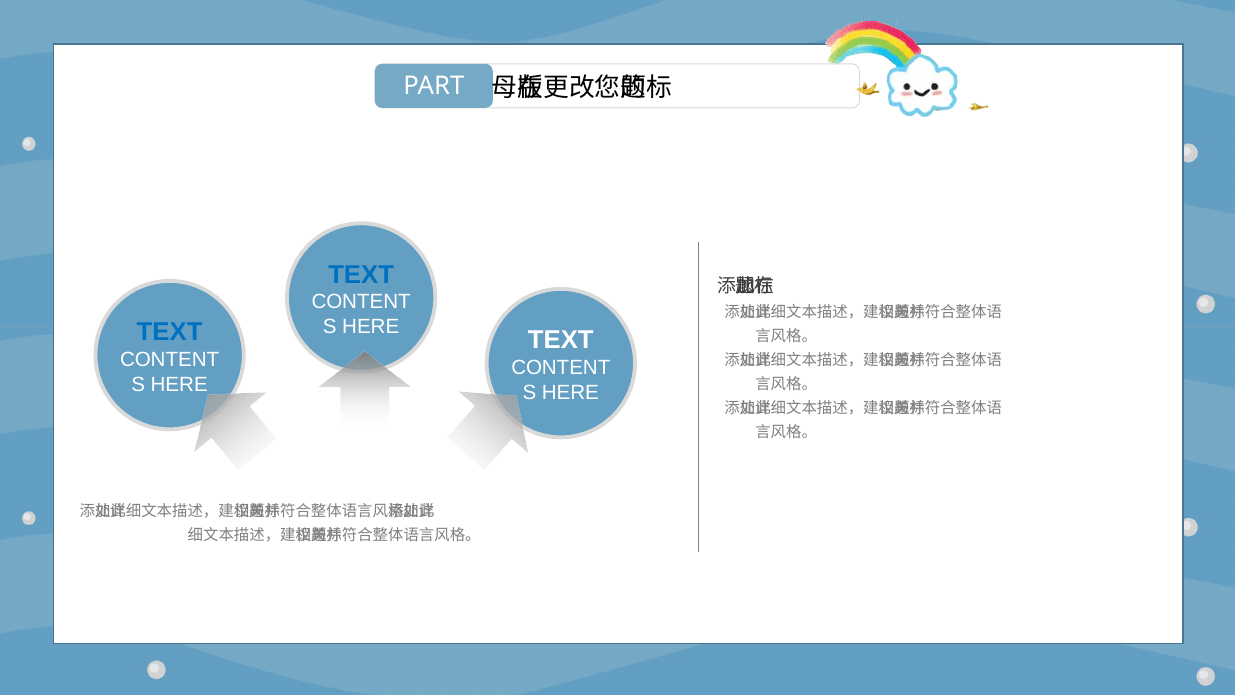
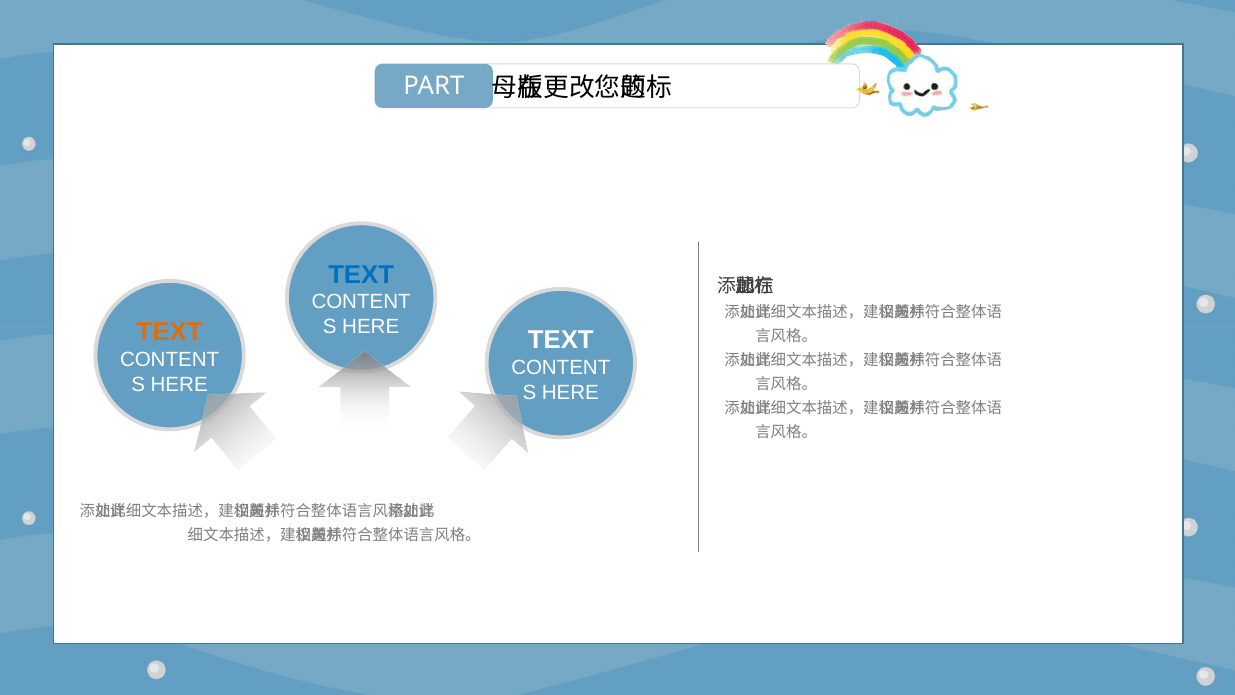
TEXT at (170, 332) colour: blue -> orange
